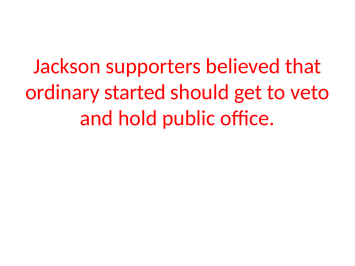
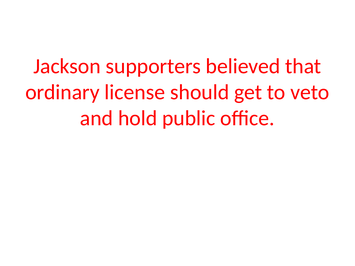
started: started -> license
